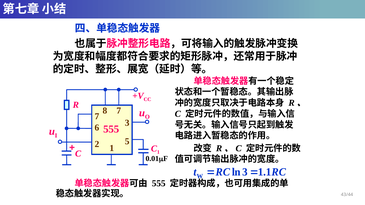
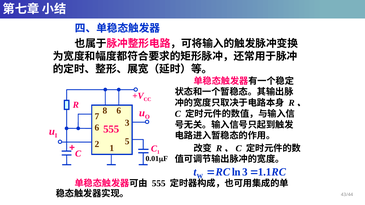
8 7: 7 -> 6
